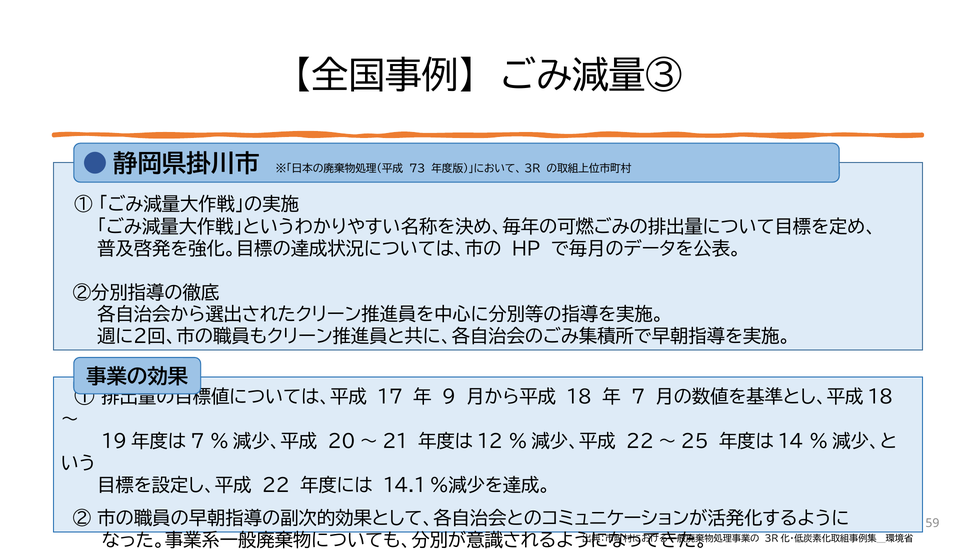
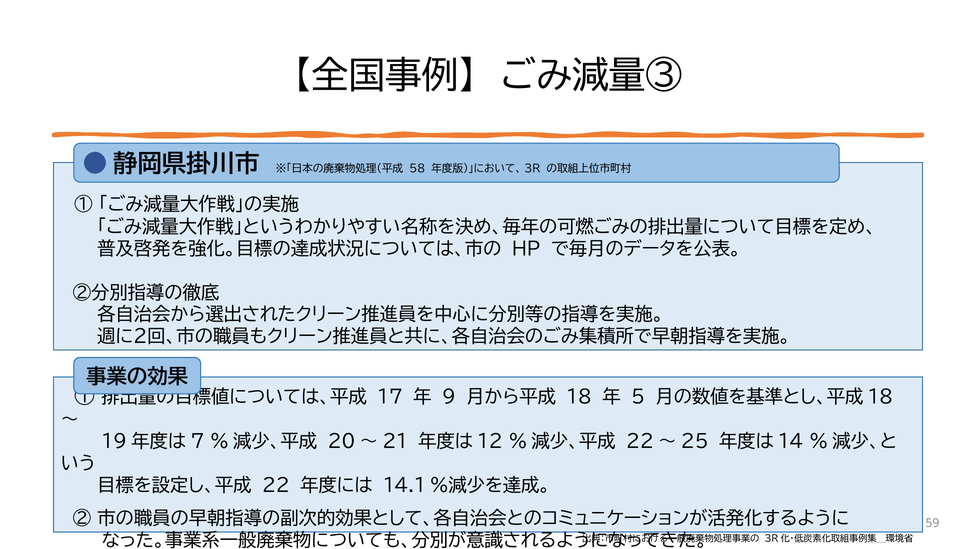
73: 73 -> 58
7: 7 -> 5
